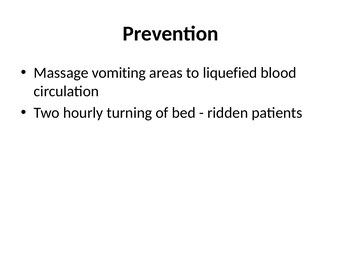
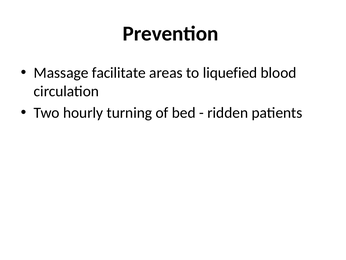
vomiting: vomiting -> facilitate
